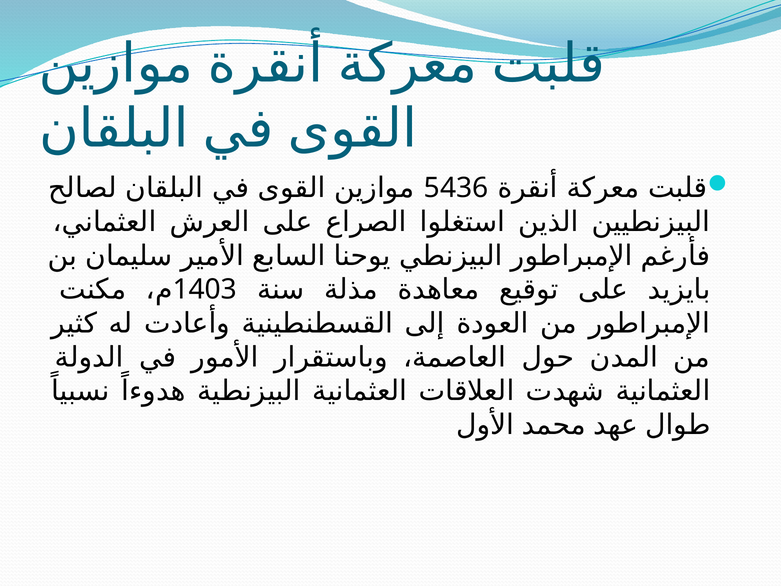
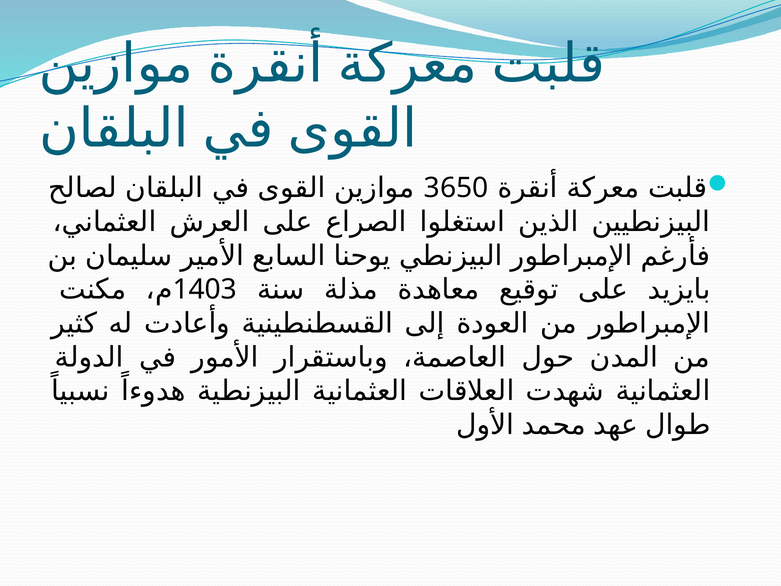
5436: 5436 -> 3650
